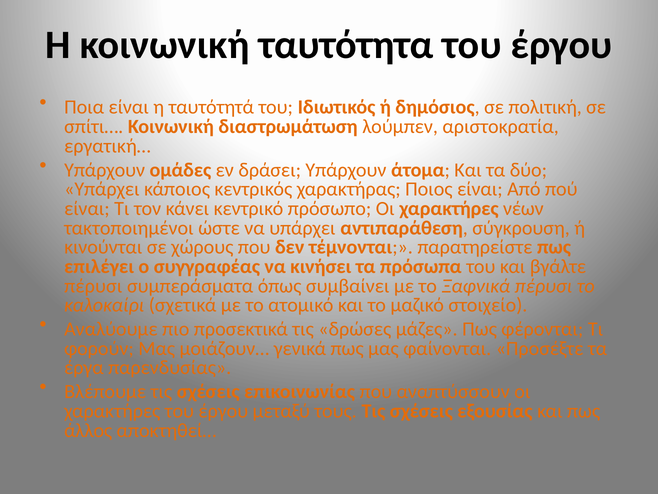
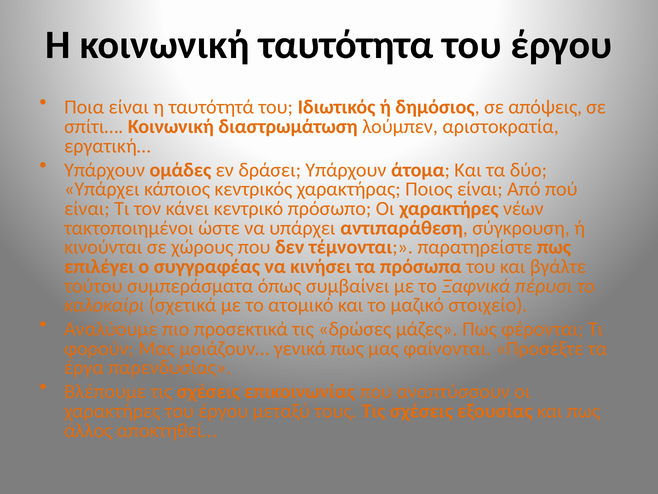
πολιτική: πολιτική -> απόψεις
πέρυσι at (93, 286): πέρυσι -> τούτου
